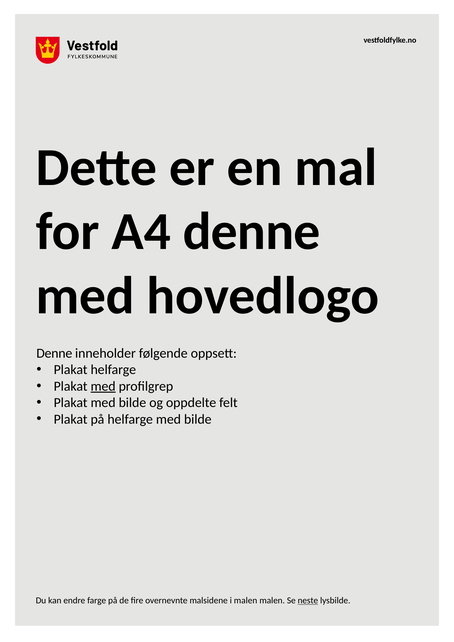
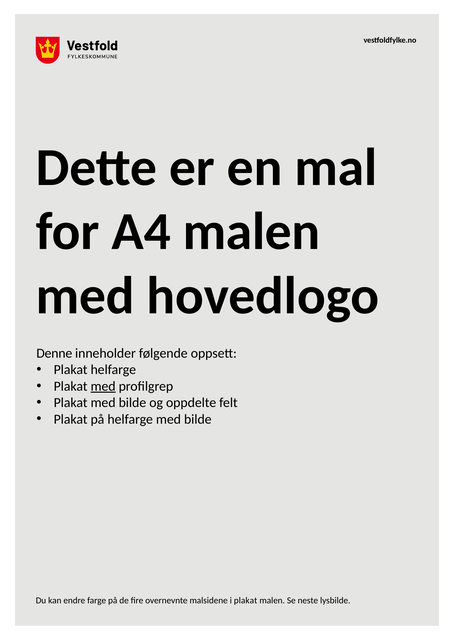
A4 denne: denne -> malen
i malen: malen -> plakat
neste underline: present -> none
